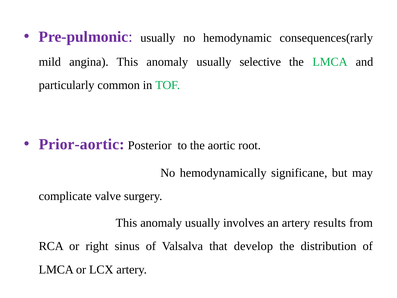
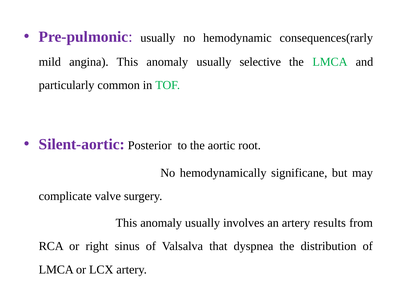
Prior-aortic: Prior-aortic -> Silent-aortic
develop: develop -> dyspnea
